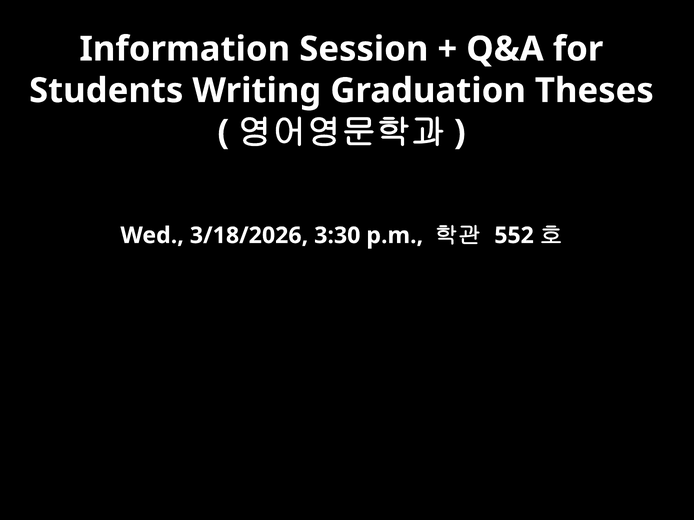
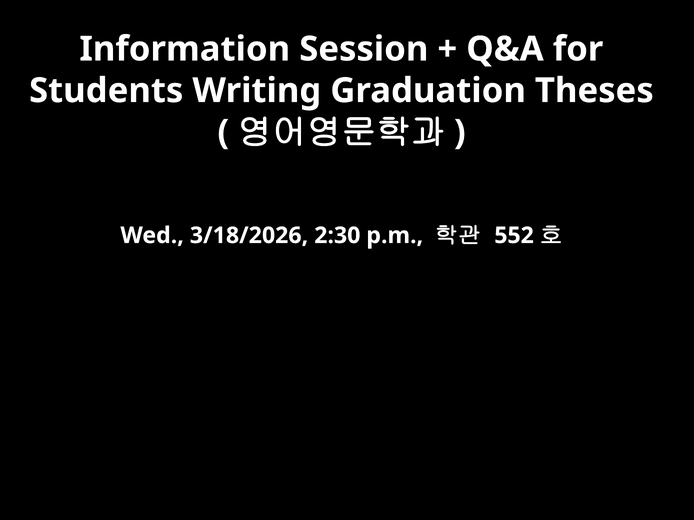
3:30: 3:30 -> 2:30
